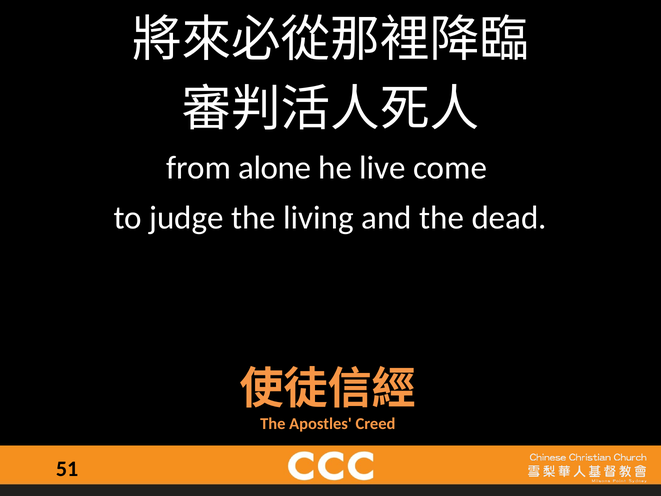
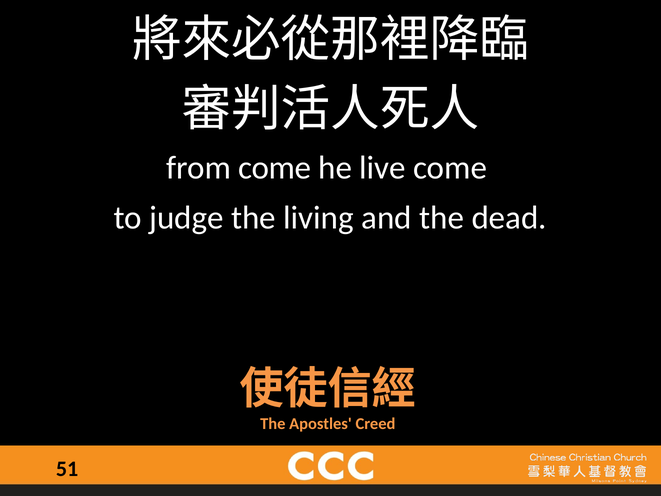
from alone: alone -> come
